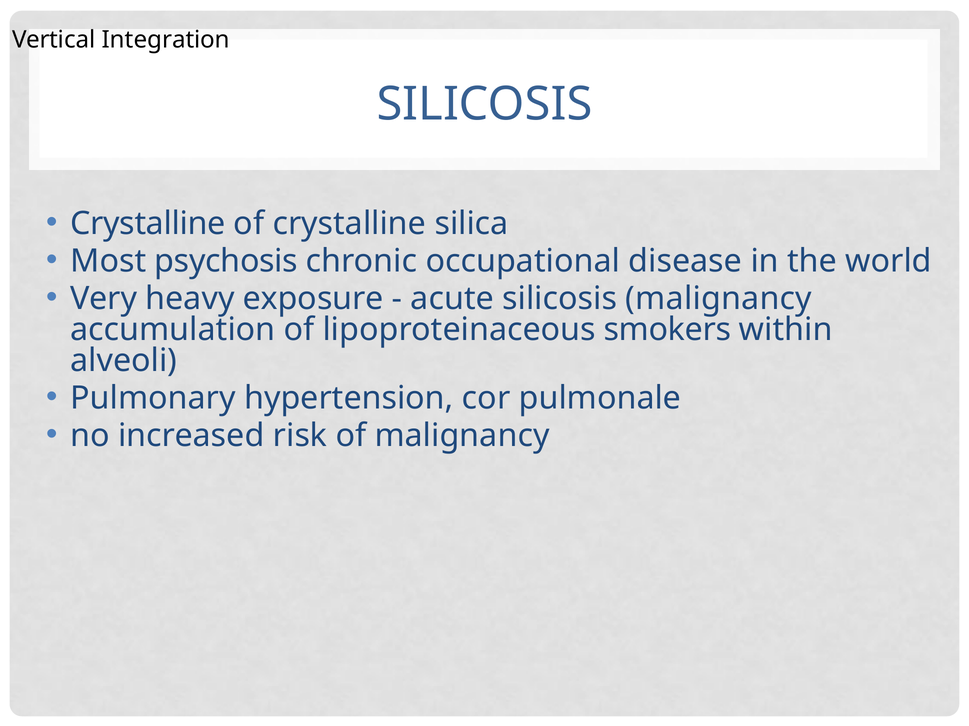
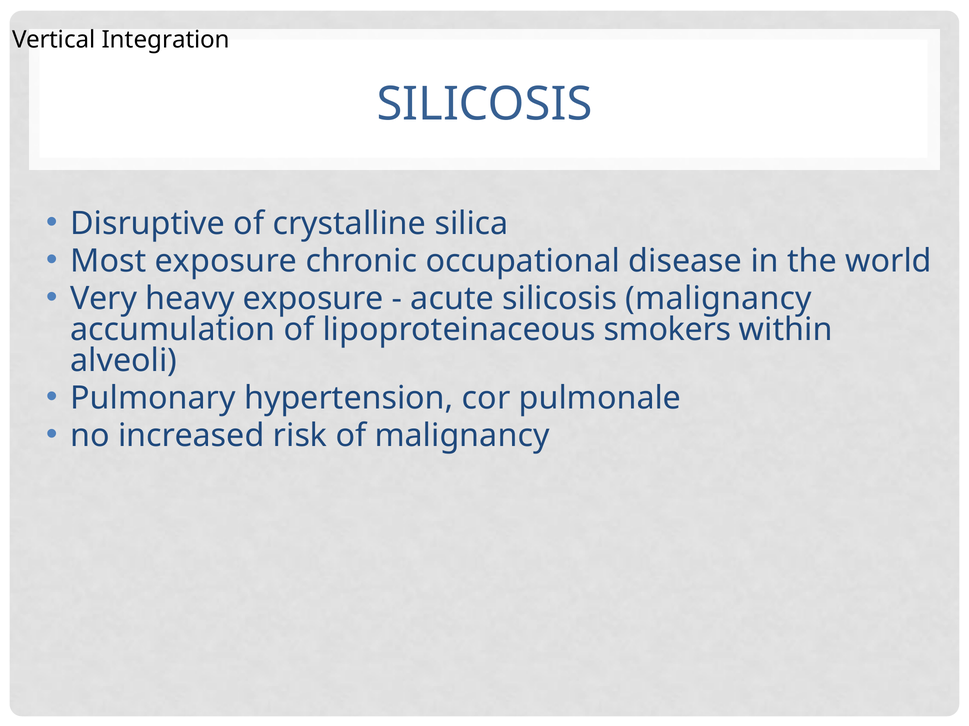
Crystalline at (148, 224): Crystalline -> Disruptive
Most psychosis: psychosis -> exposure
